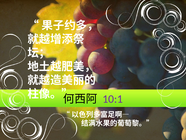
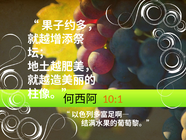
10:1 colour: purple -> orange
